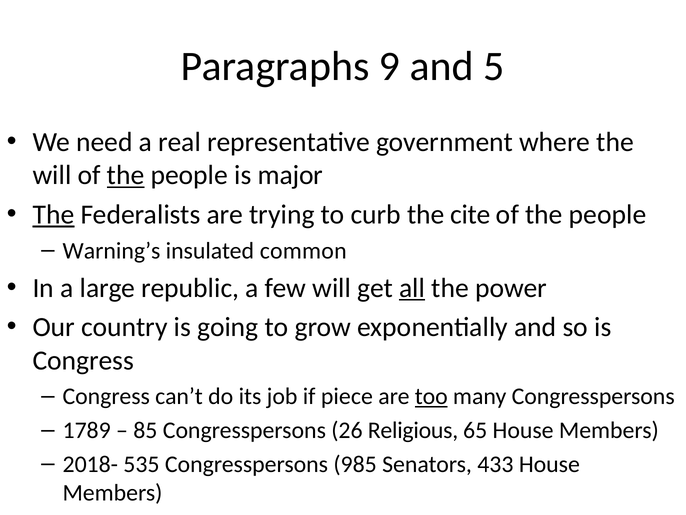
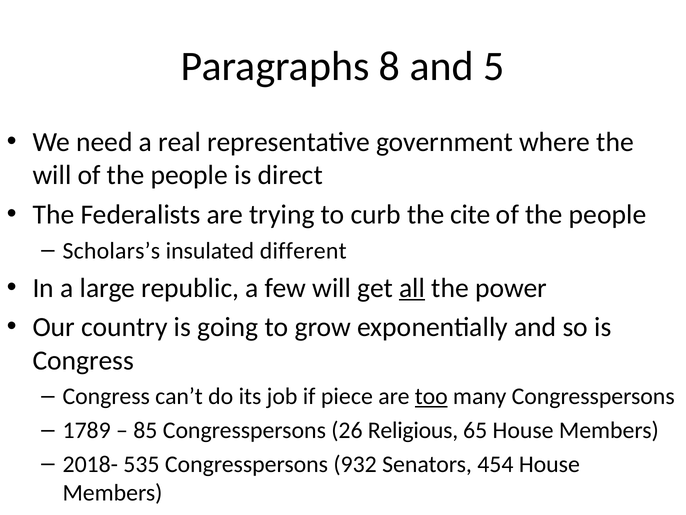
9: 9 -> 8
the at (126, 175) underline: present -> none
major: major -> direct
The at (53, 214) underline: present -> none
Warning’s: Warning’s -> Scholars’s
common: common -> different
985: 985 -> 932
433: 433 -> 454
